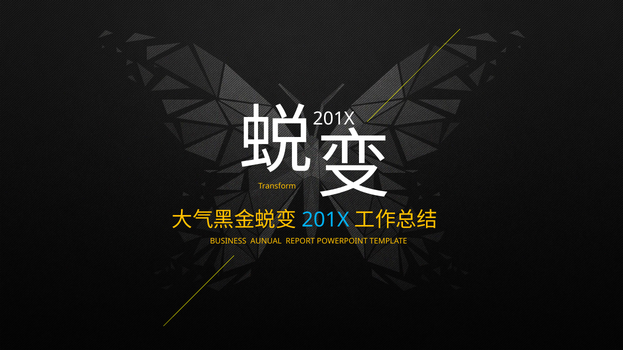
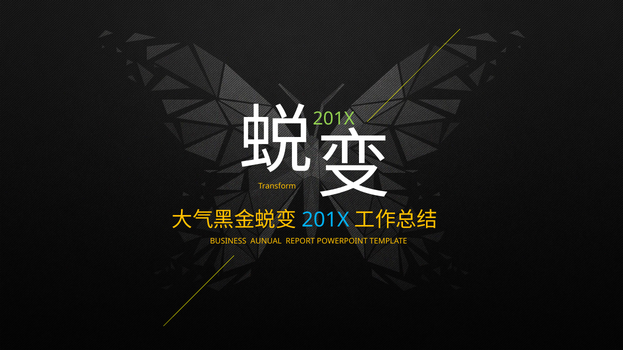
201X at (334, 119) colour: white -> light green
